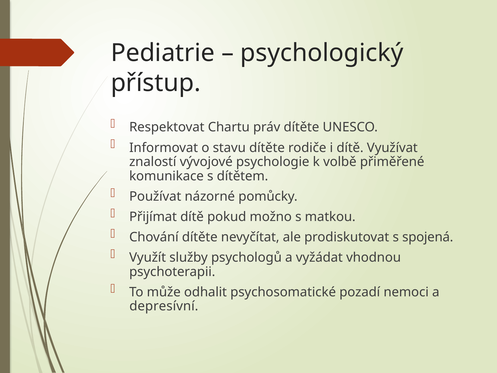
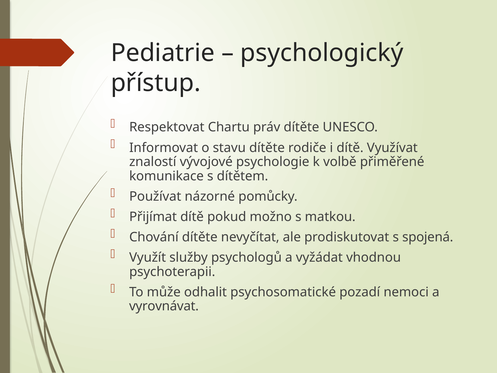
depresívní: depresívní -> vyrovnávat
